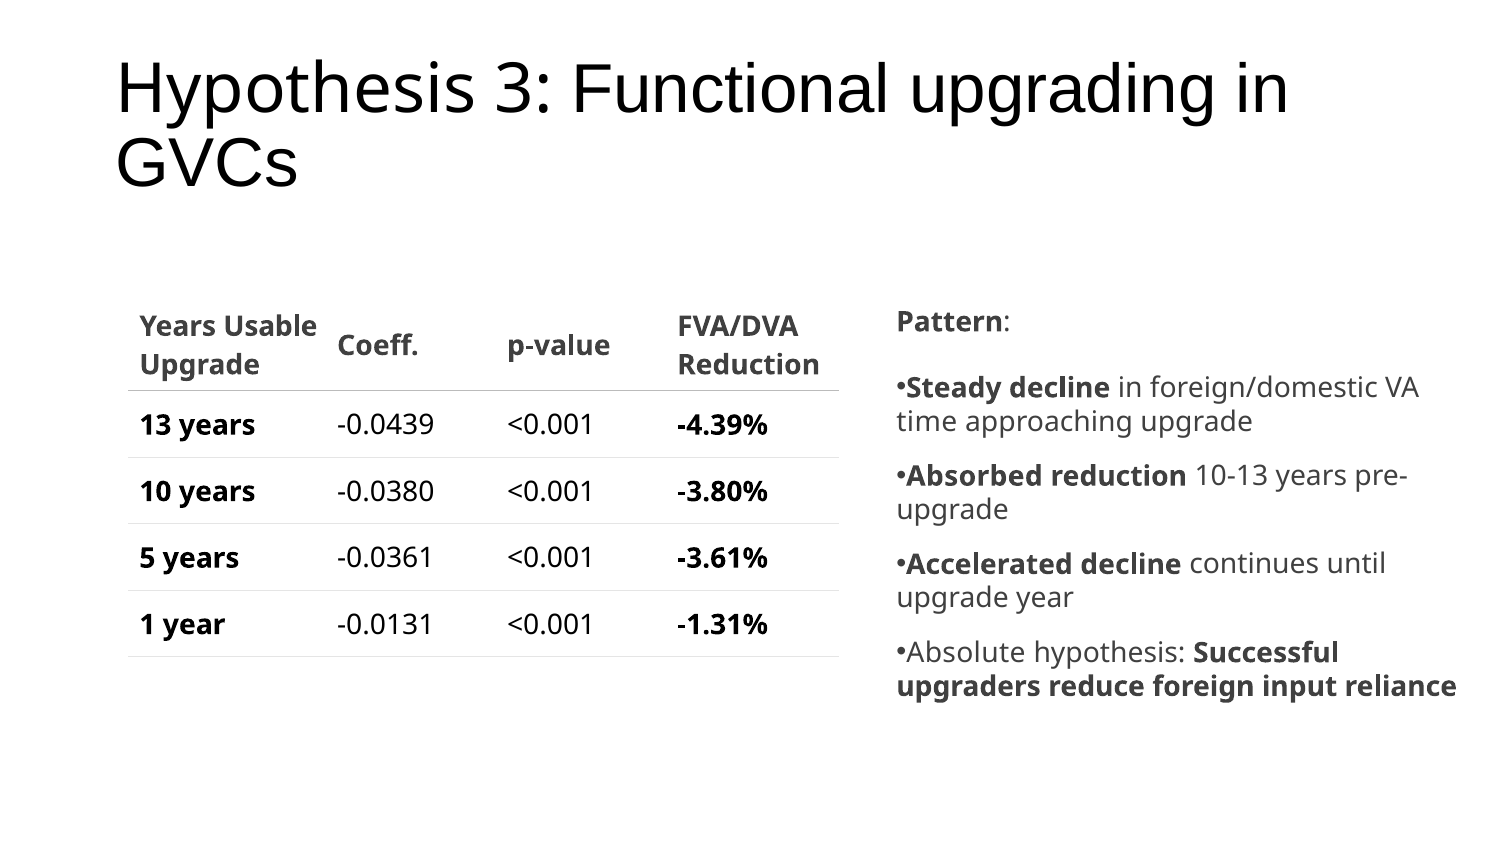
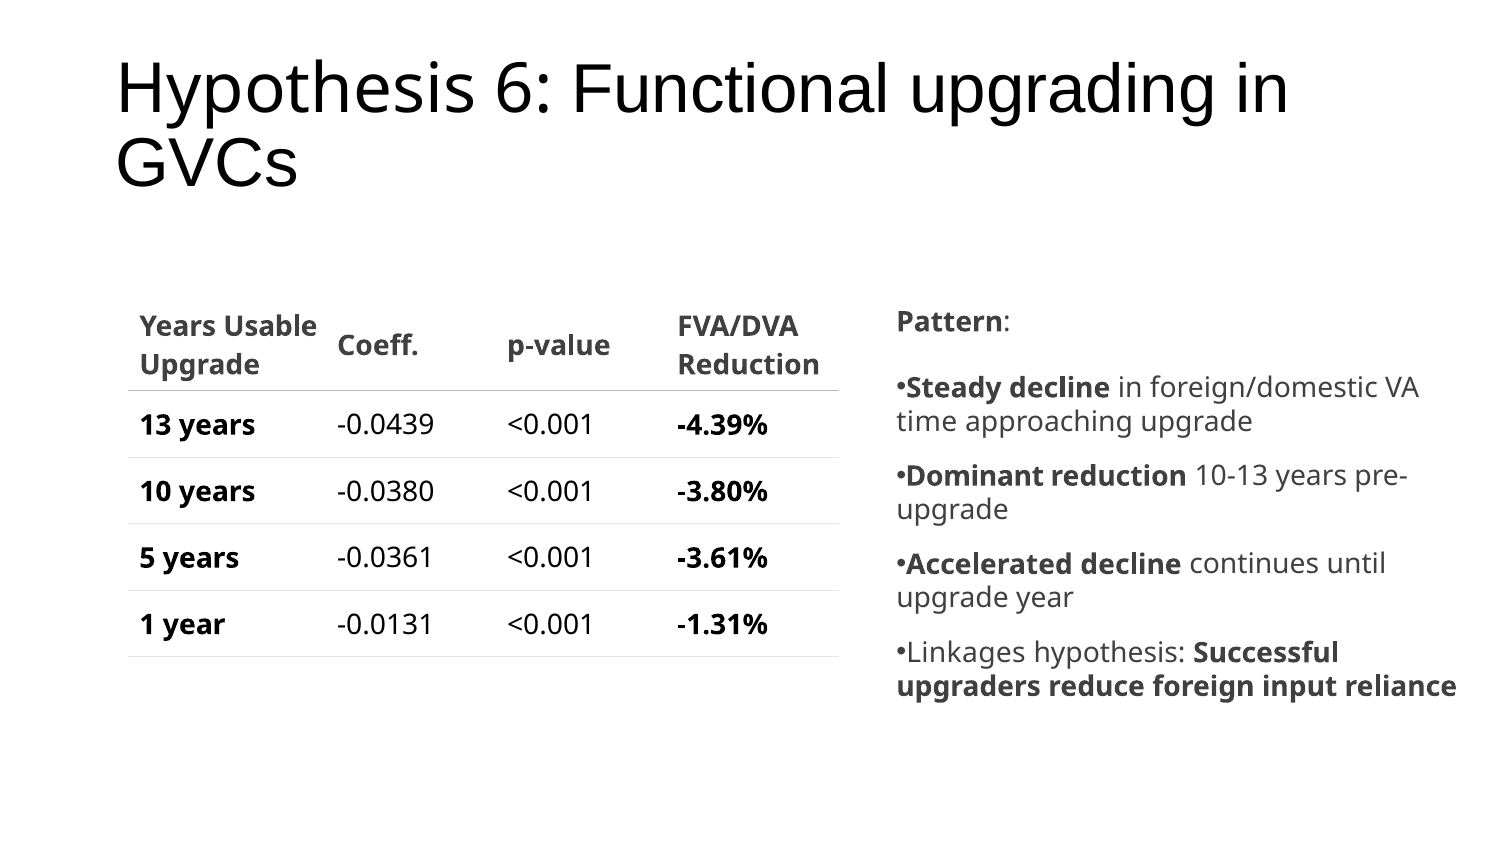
3: 3 -> 6
Absorbed: Absorbed -> Dominant
Absolute: Absolute -> Linkages
